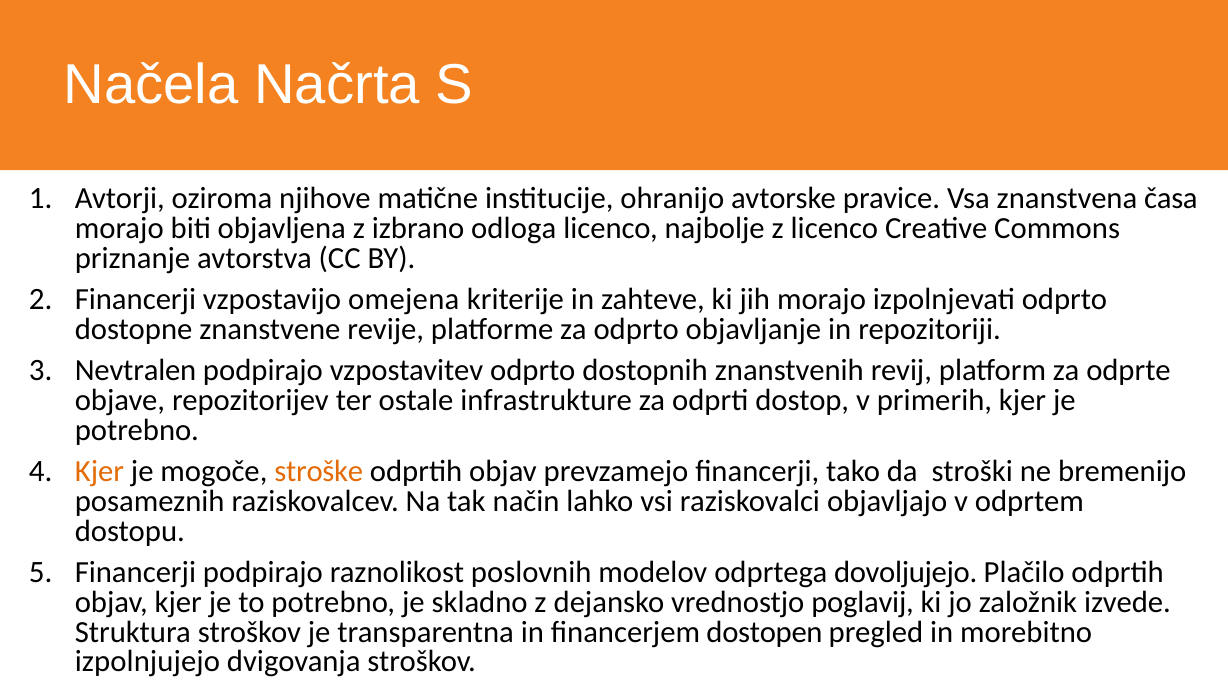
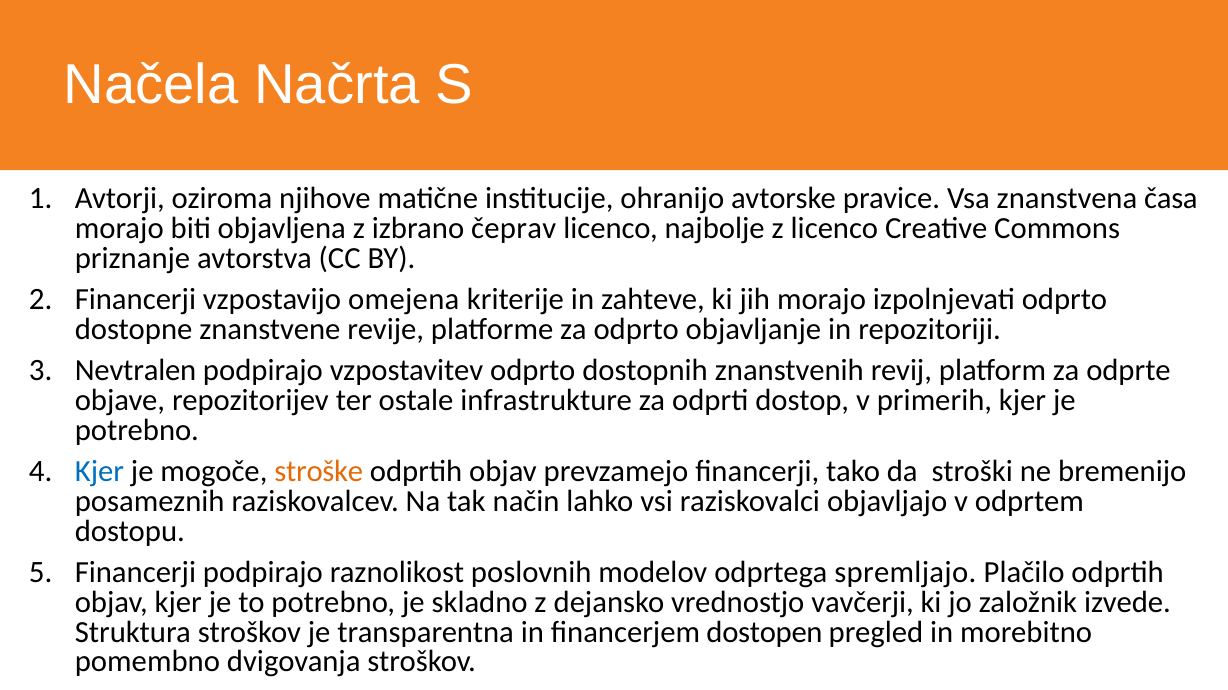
odloga: odloga -> čeprav
Kjer at (99, 472) colour: orange -> blue
dovoljujejo: dovoljujejo -> spremljajo
poglavij: poglavij -> vavčerji
izpolnjujejo: izpolnjujejo -> pomembno
